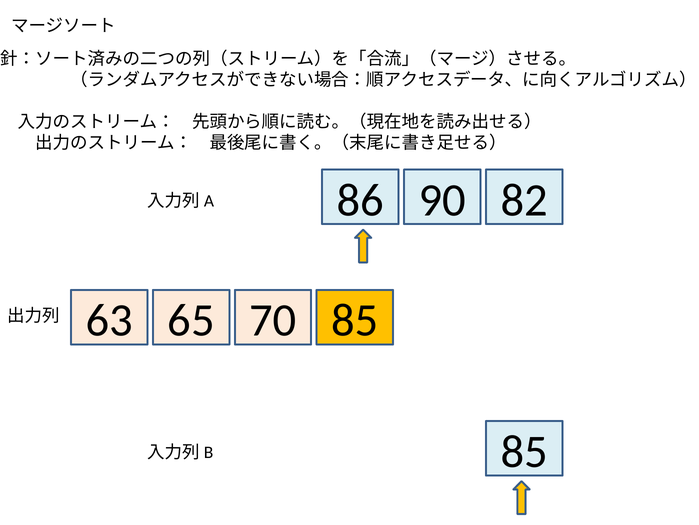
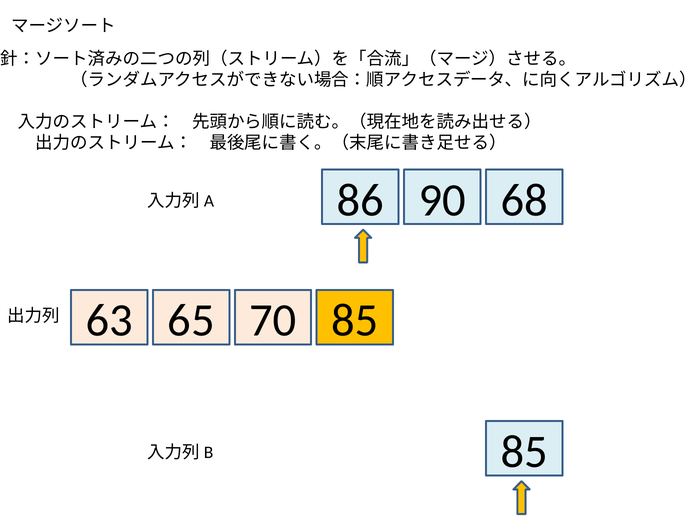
82: 82 -> 68
